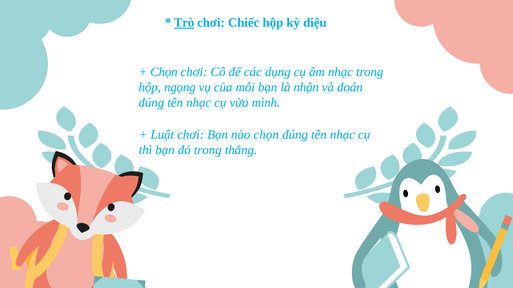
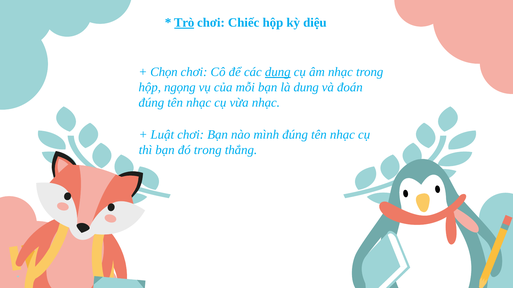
dụng underline: none -> present
nhận: nhận -> dung
vừa mình: mình -> nhạc
nào chọn: chọn -> mình
